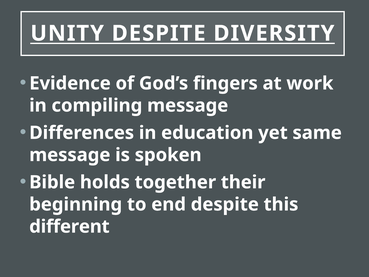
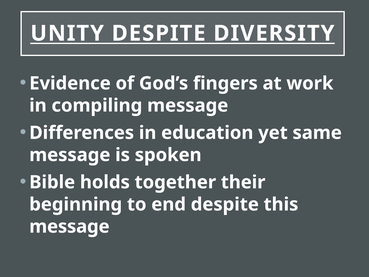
different at (69, 226): different -> message
